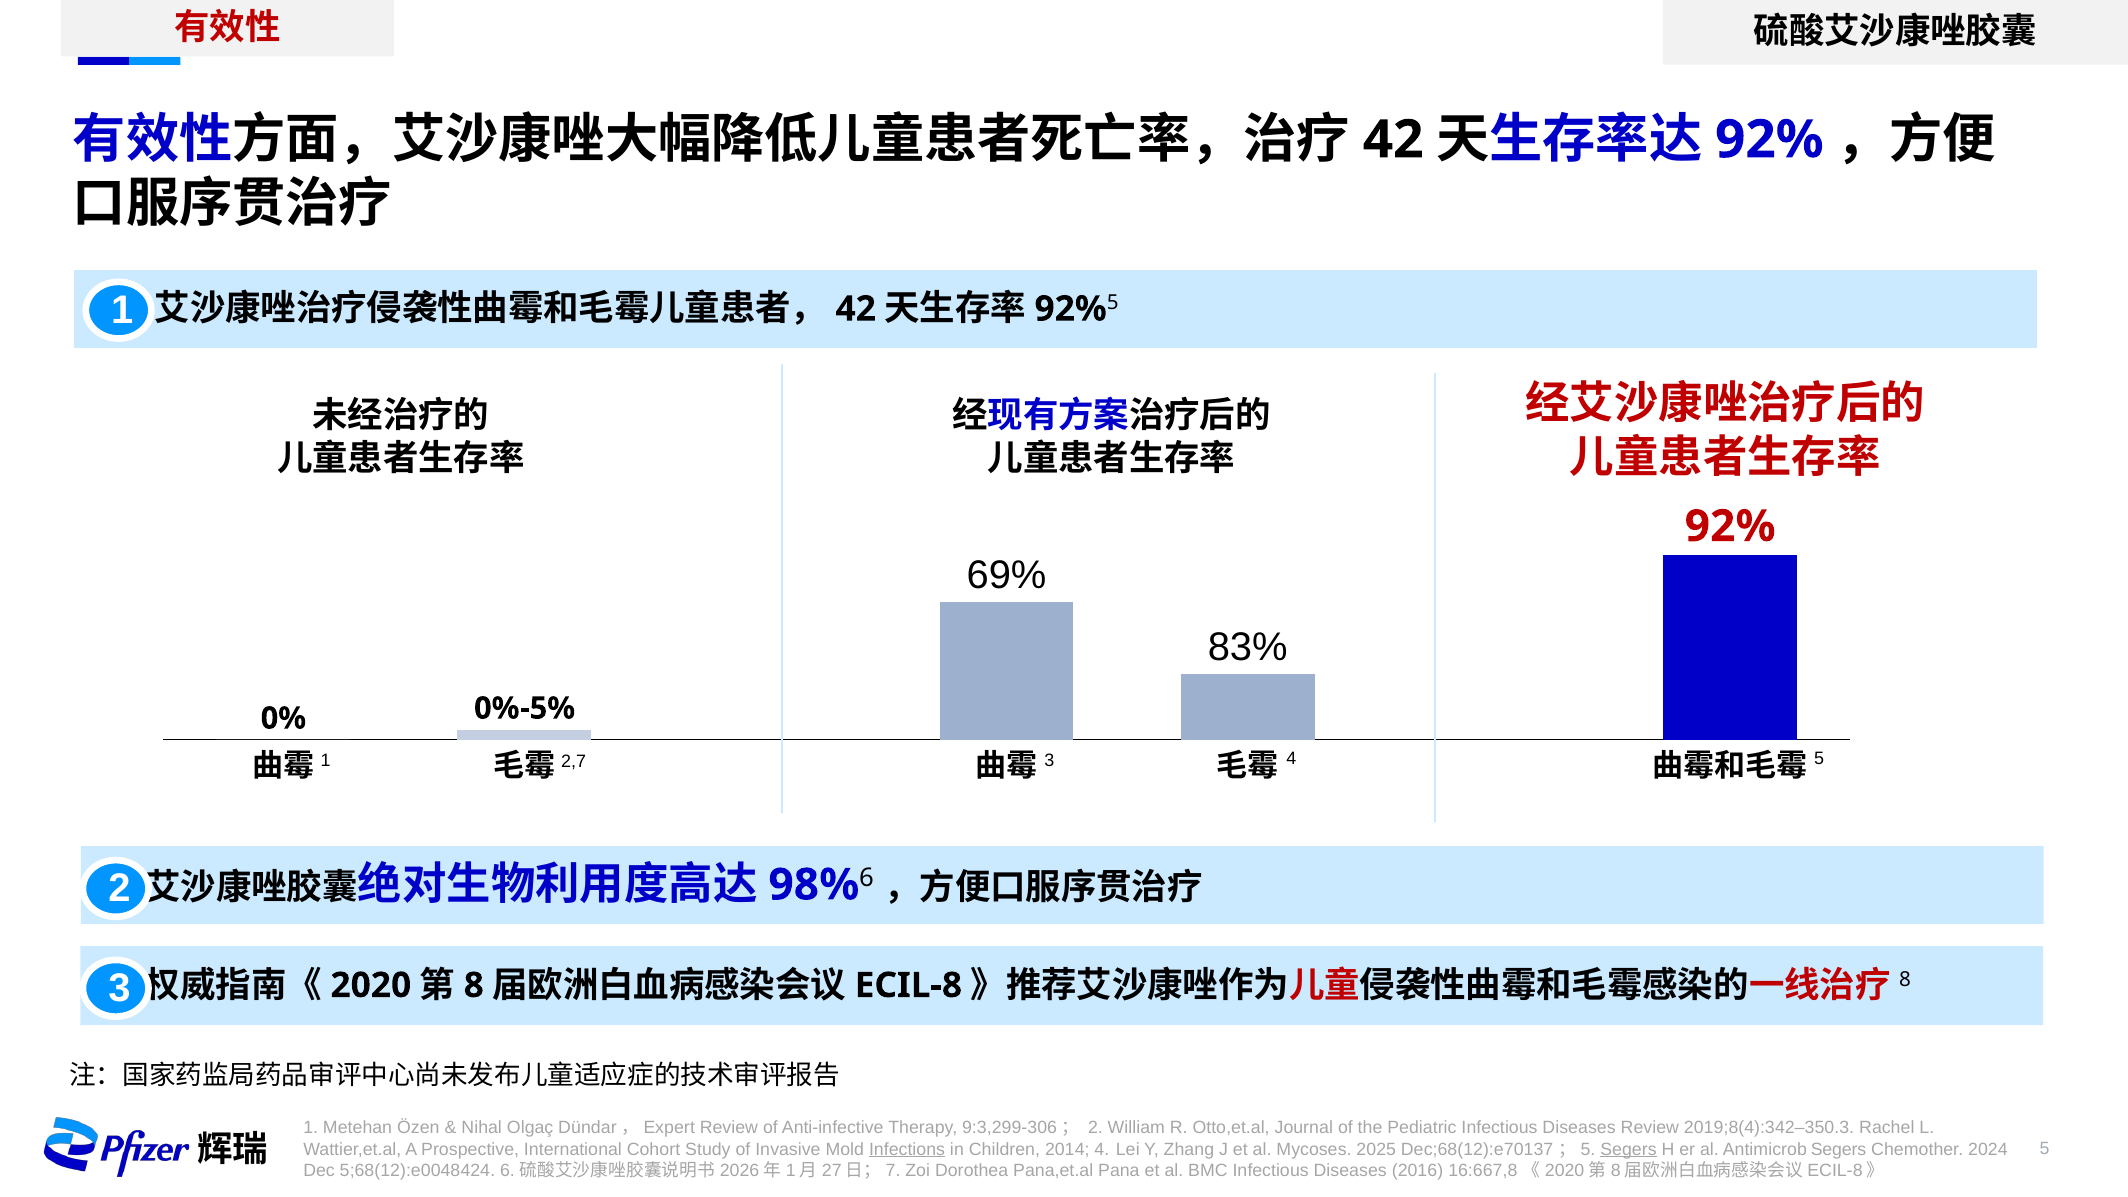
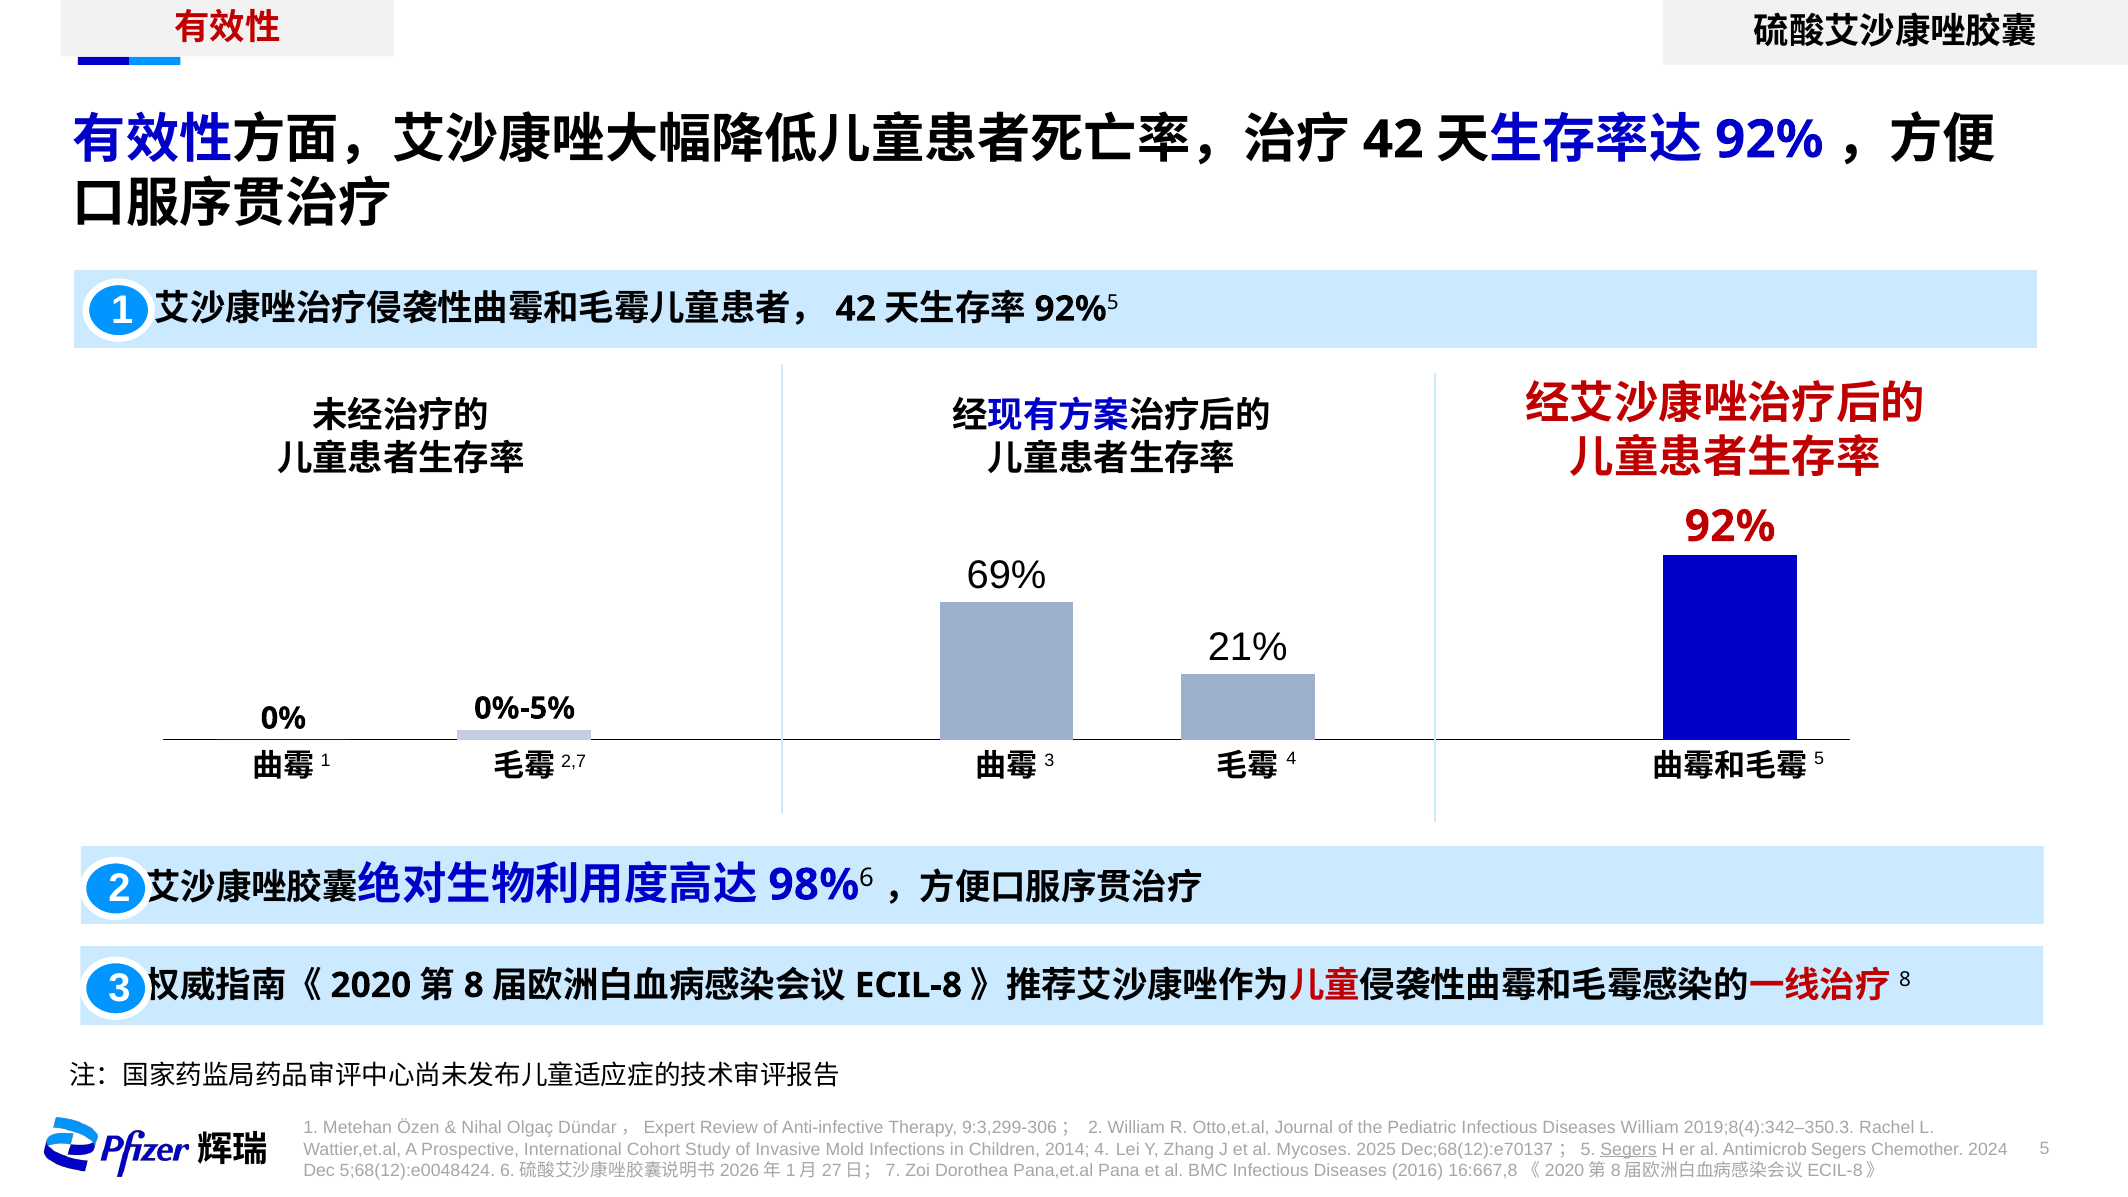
83%: 83% -> 21%
Diseases Review: Review -> William
Infections underline: present -> none
